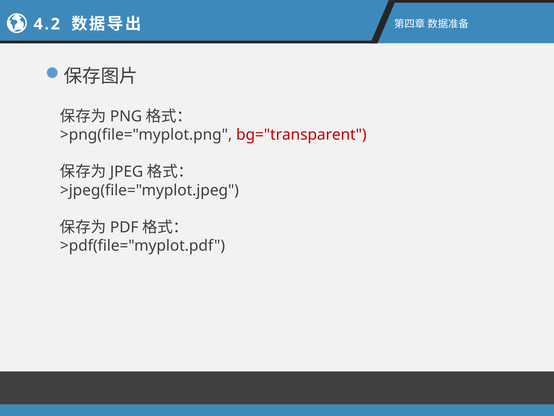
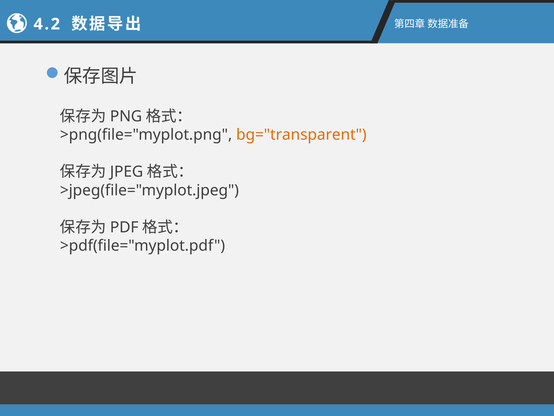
bg="transparent colour: red -> orange
